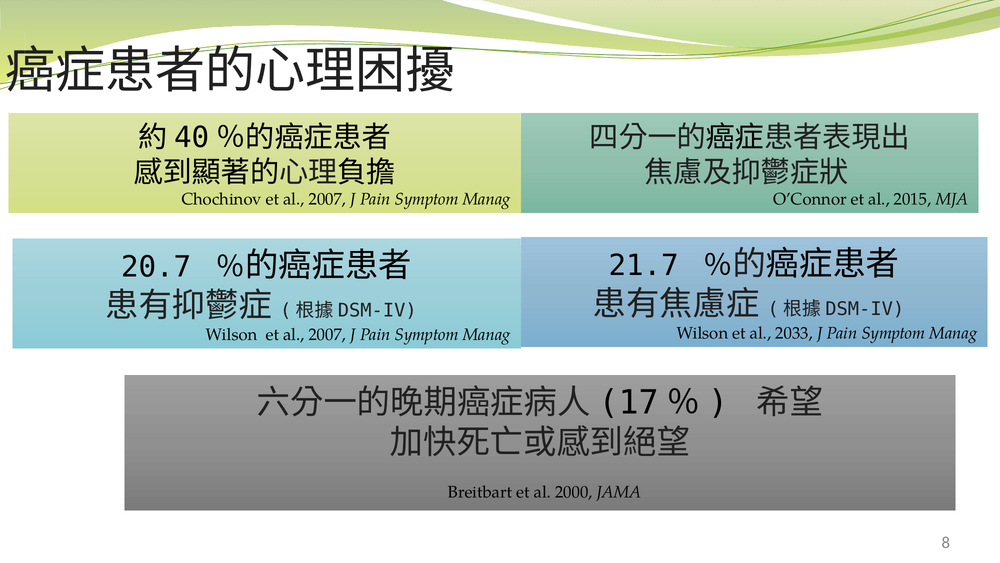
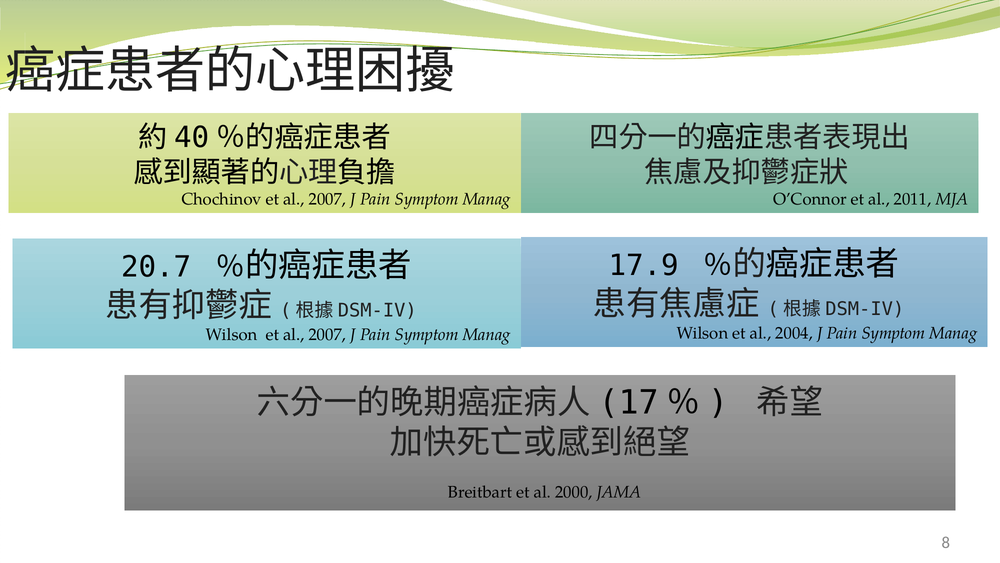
2015: 2015 -> 2011
21.7: 21.7 -> 17.9
2033: 2033 -> 2004
